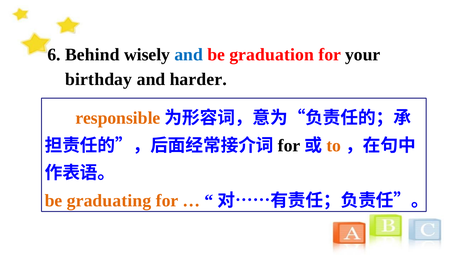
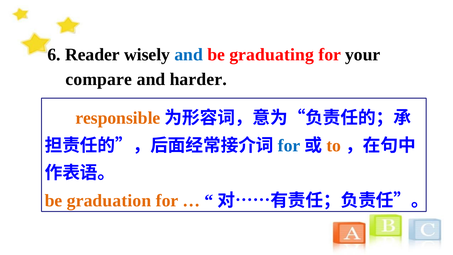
Behind: Behind -> Reader
graduation: graduation -> graduating
birthday: birthday -> compare
for at (289, 145) colour: black -> blue
graduating: graduating -> graduation
